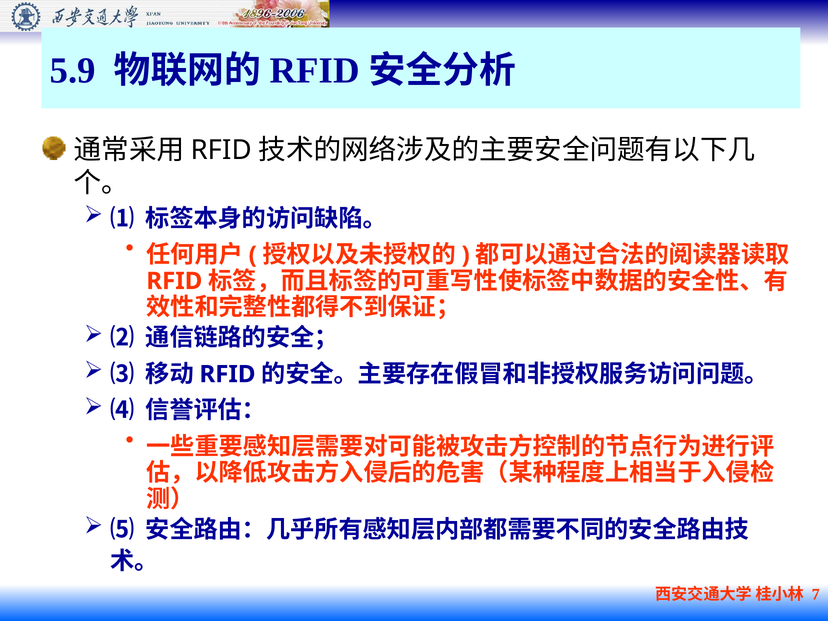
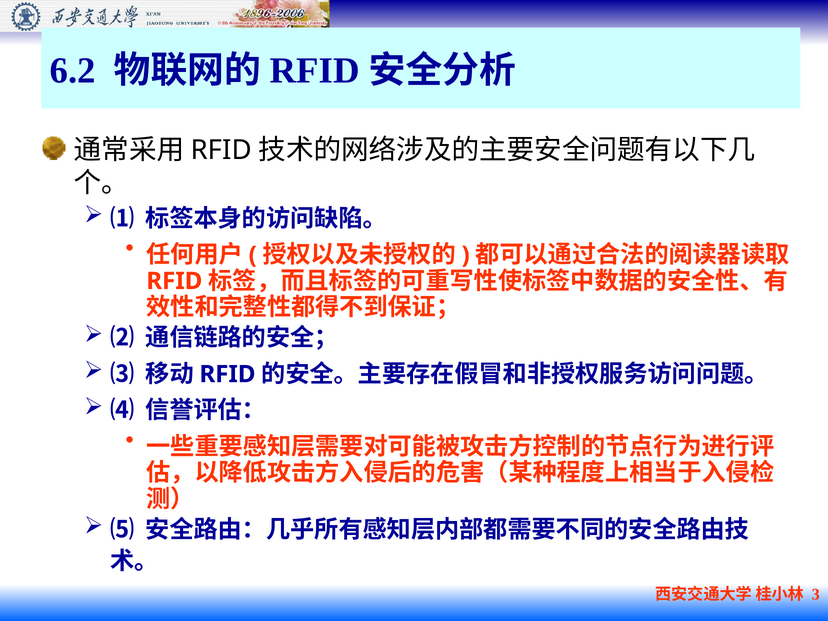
5.9: 5.9 -> 6.2
7: 7 -> 3
